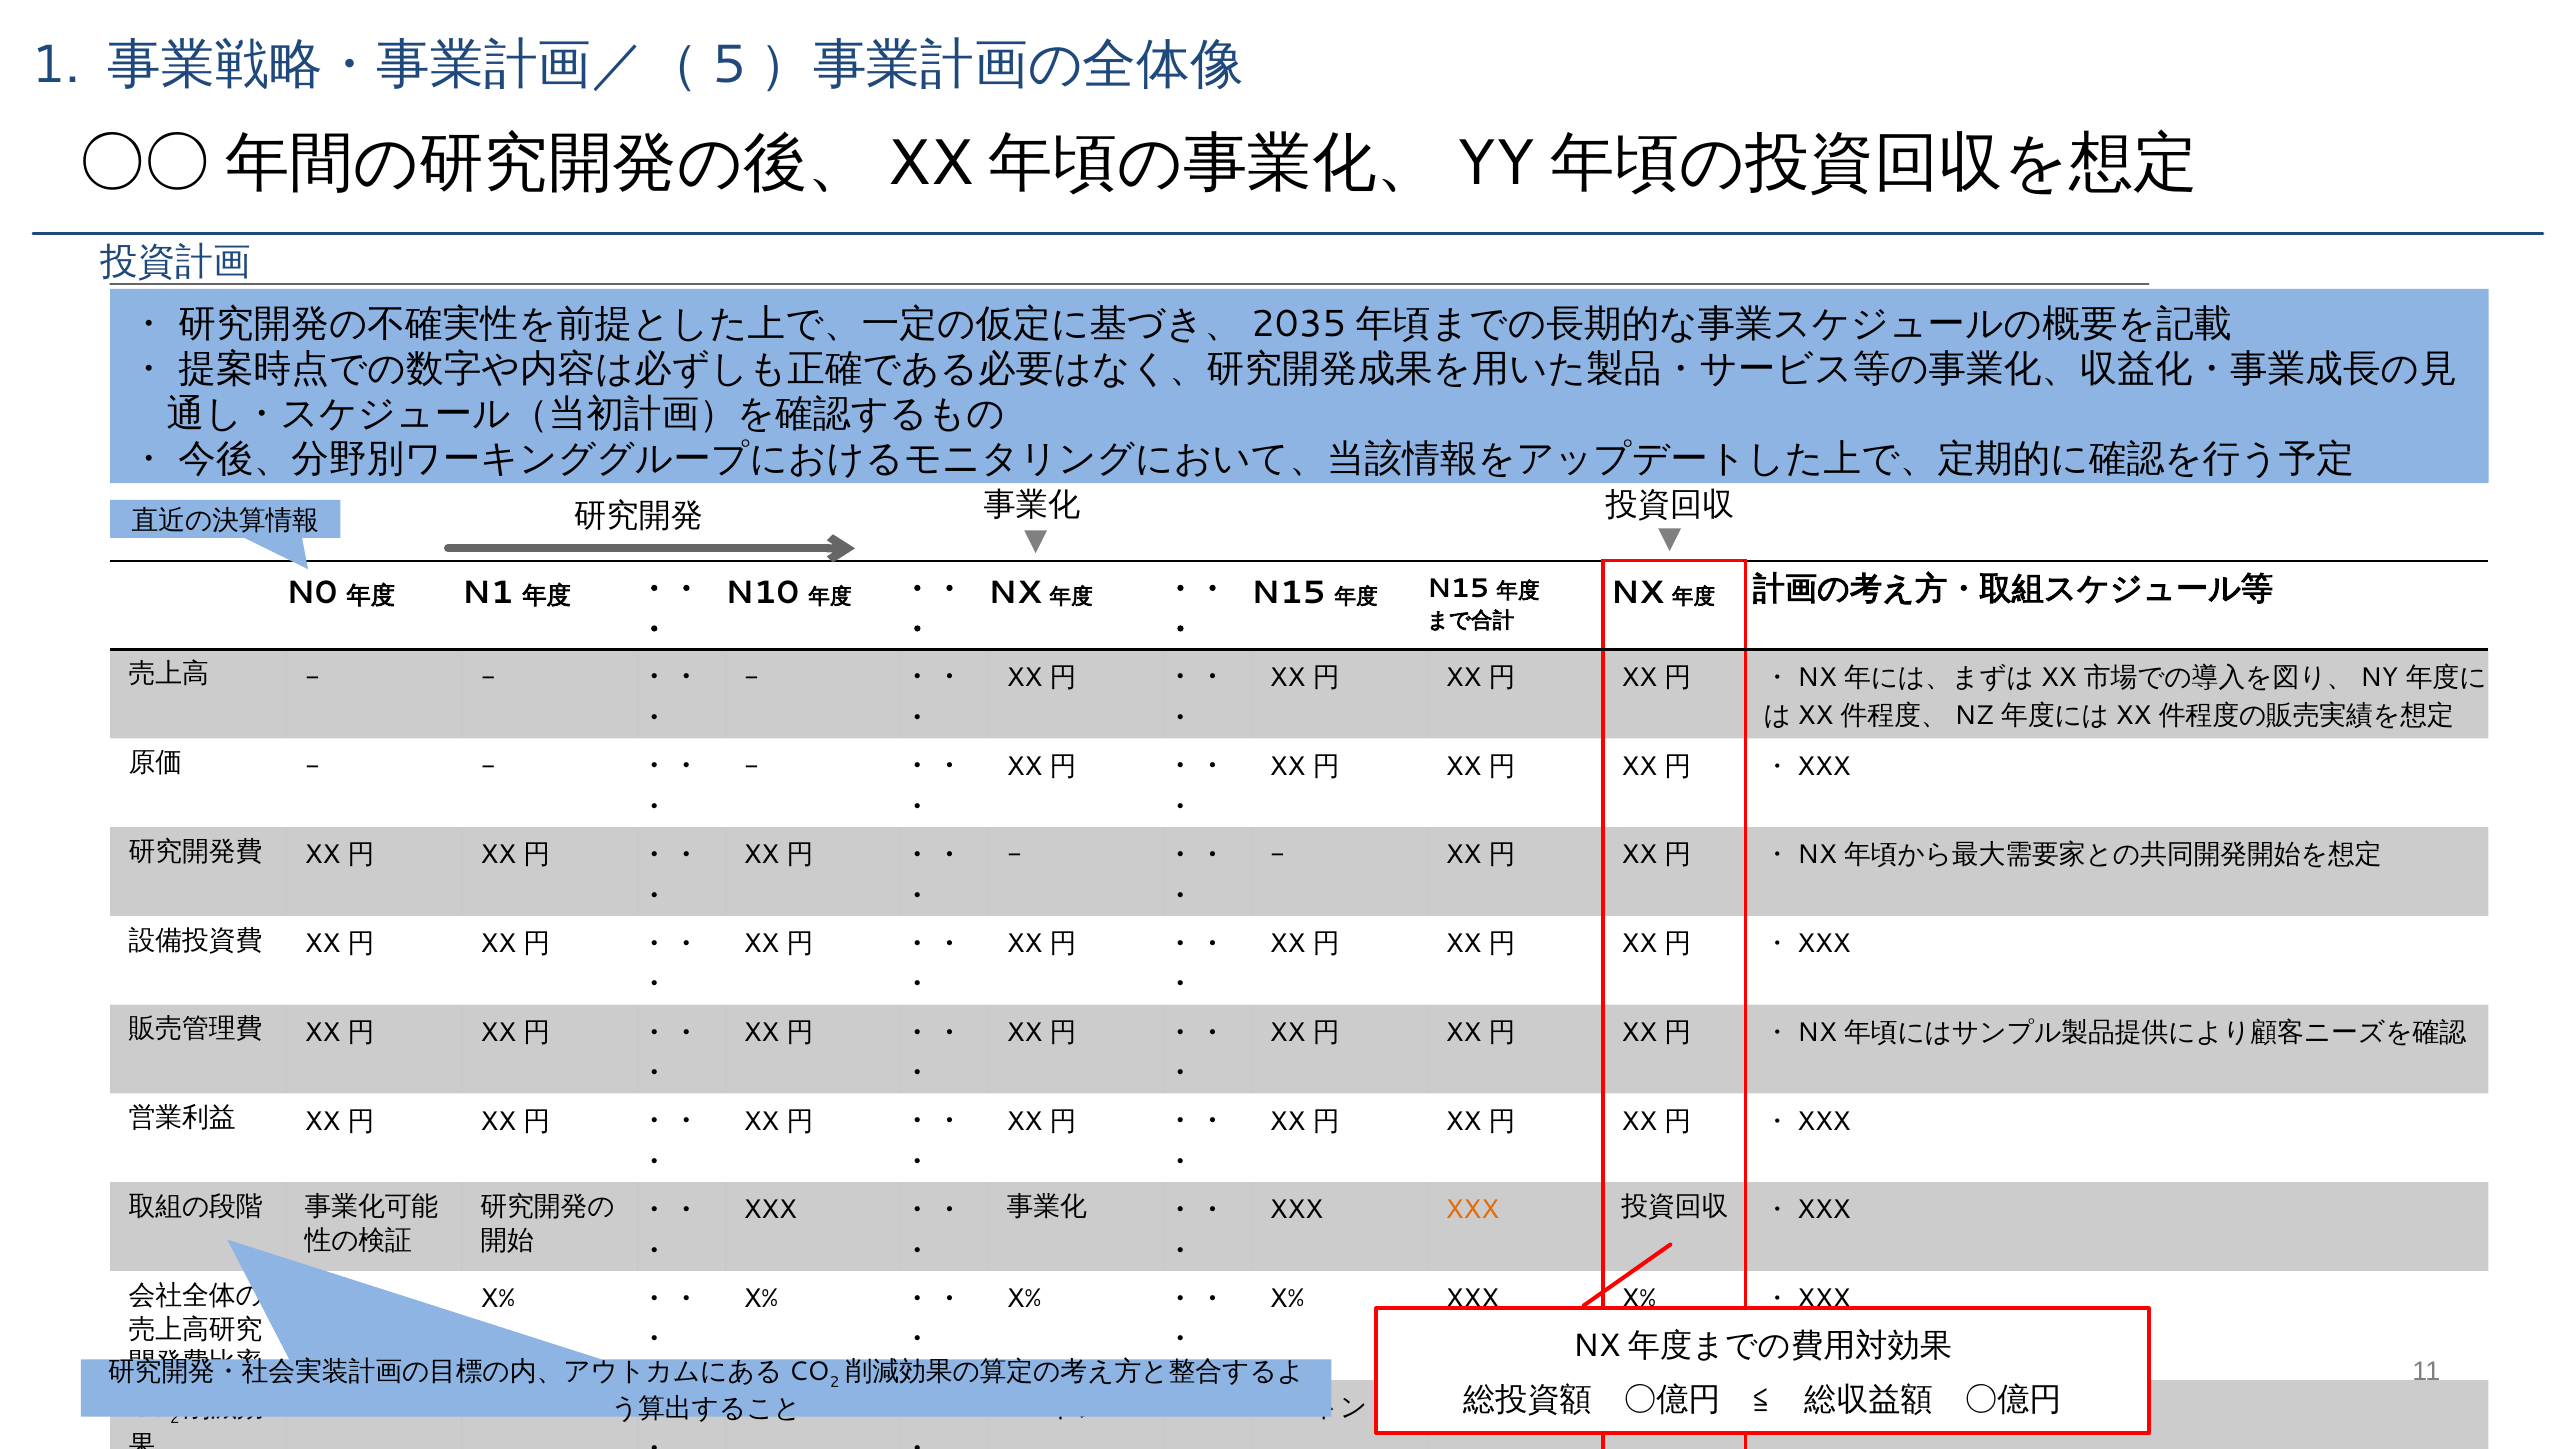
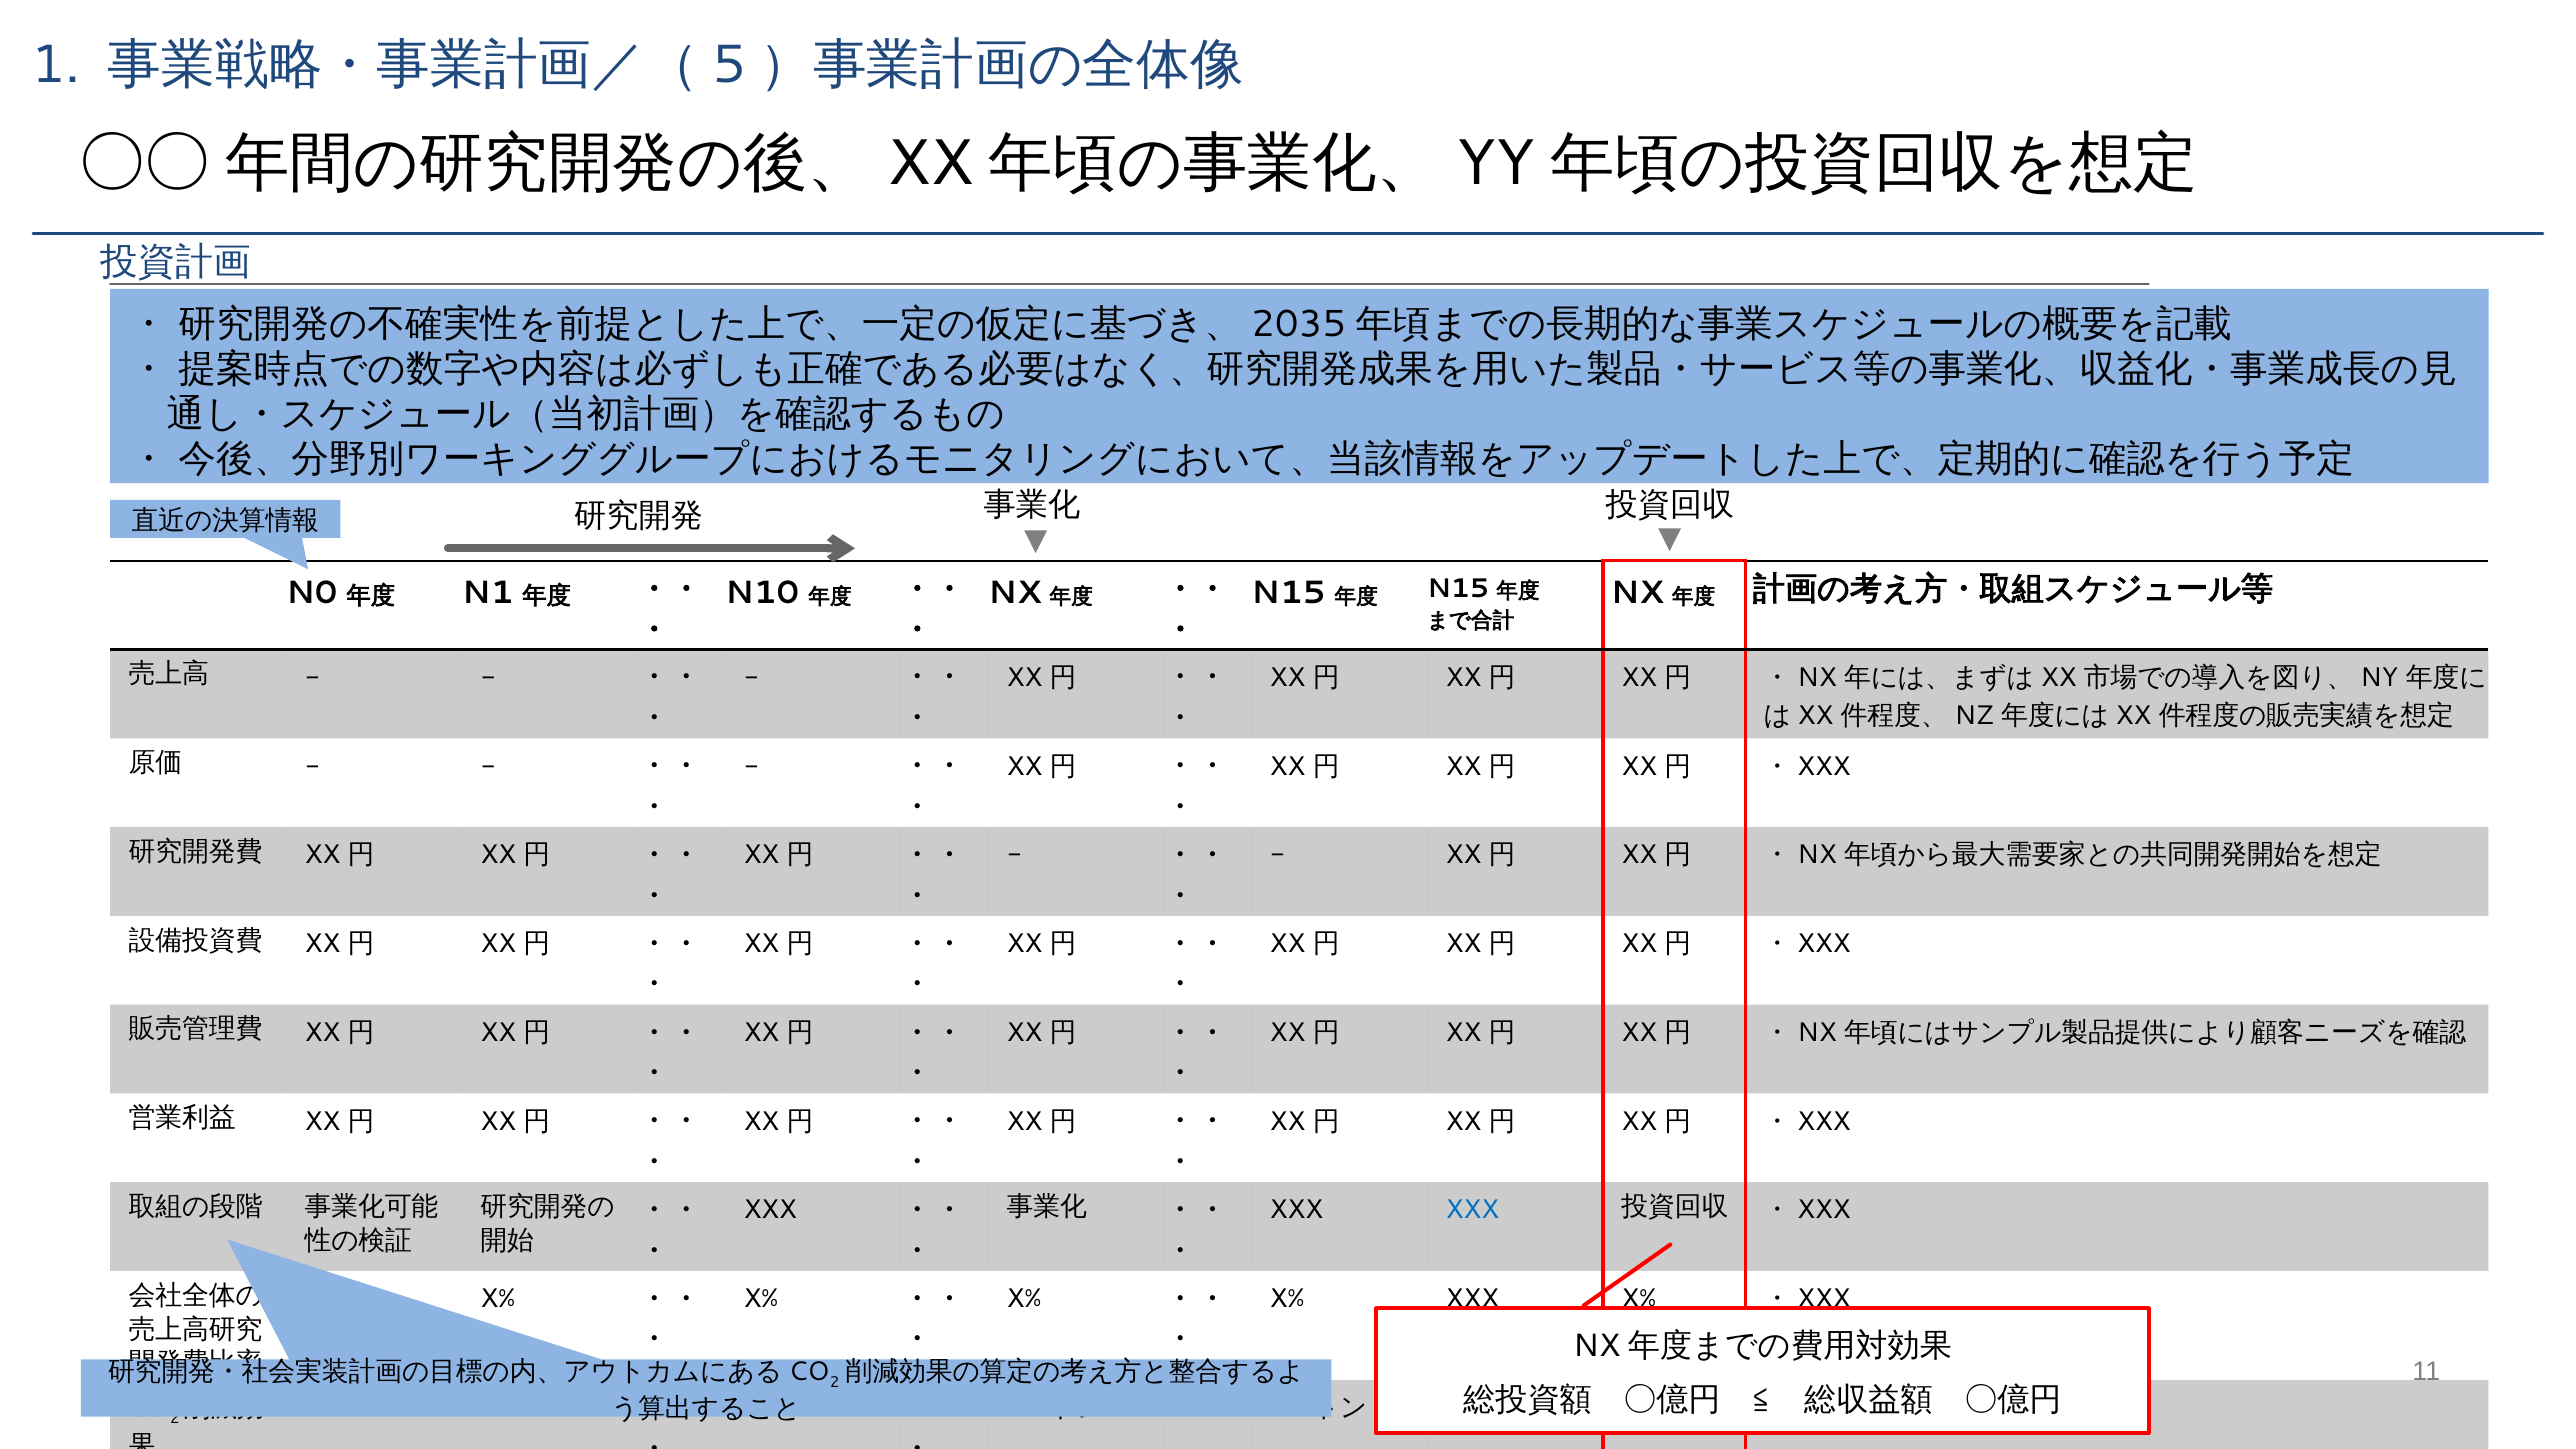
XXX at (1472, 1210) colour: orange -> blue
